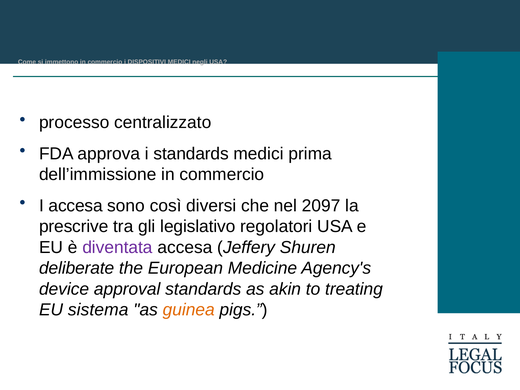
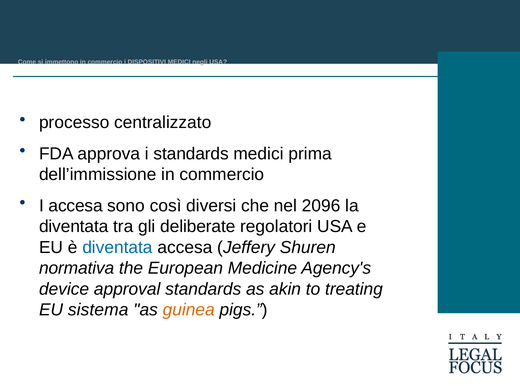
2097: 2097 -> 2096
prescrive at (74, 227): prescrive -> diventata
legislativo: legislativo -> deliberate
diventata at (117, 247) colour: purple -> blue
deliberate: deliberate -> normativa
